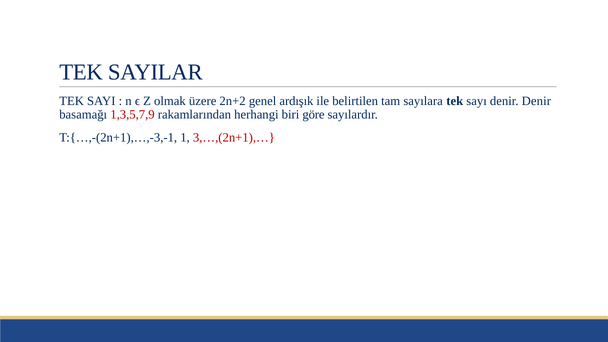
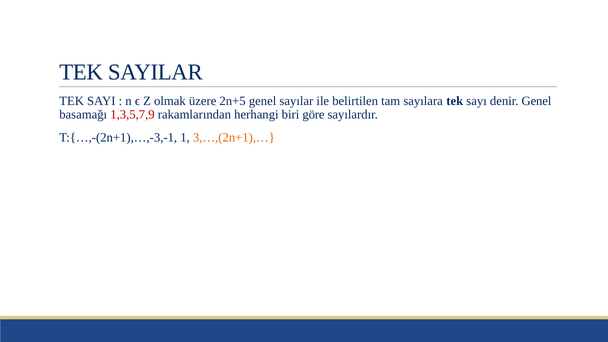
2n+2: 2n+2 -> 2n+5
ardışık: ardışık -> sayılar
denir Denir: Denir -> Genel
3,…,(2n+1),… colour: red -> orange
